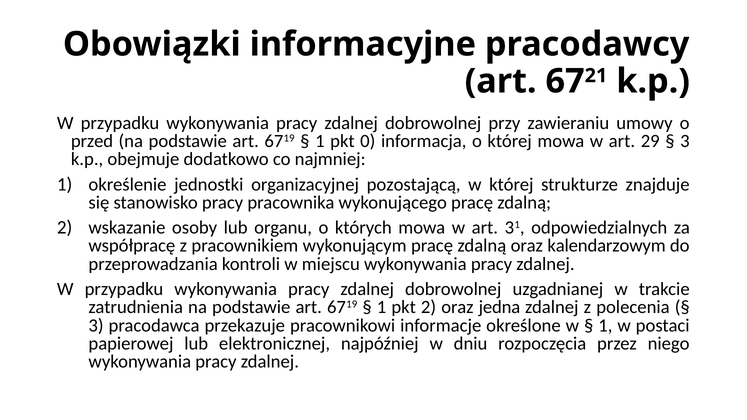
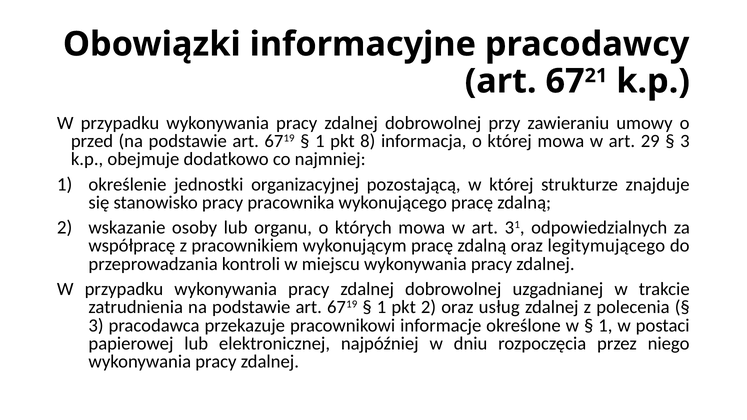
0: 0 -> 8
kalendarzowym: kalendarzowym -> legitymującego
jedna: jedna -> usług
